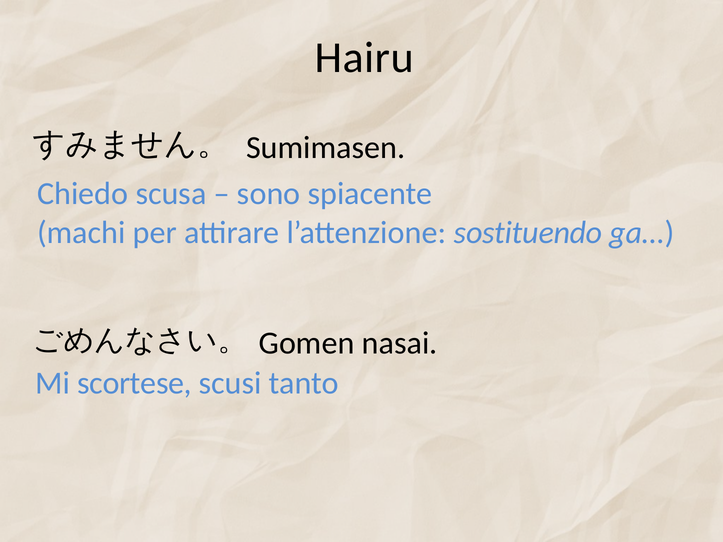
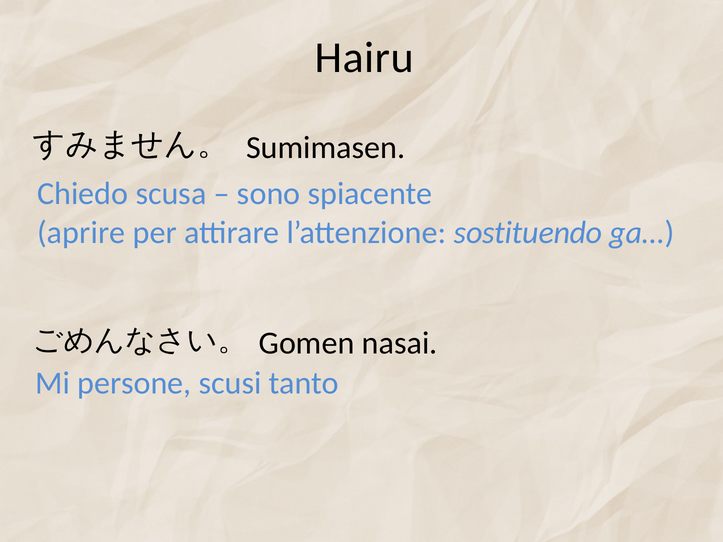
machi: machi -> aprire
scortese: scortese -> persone
